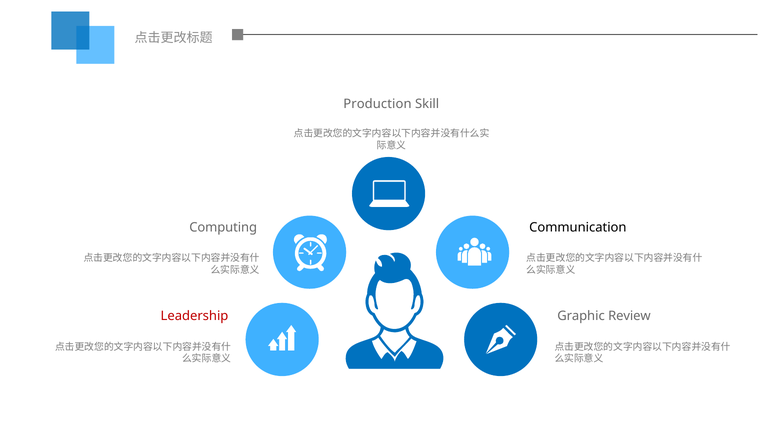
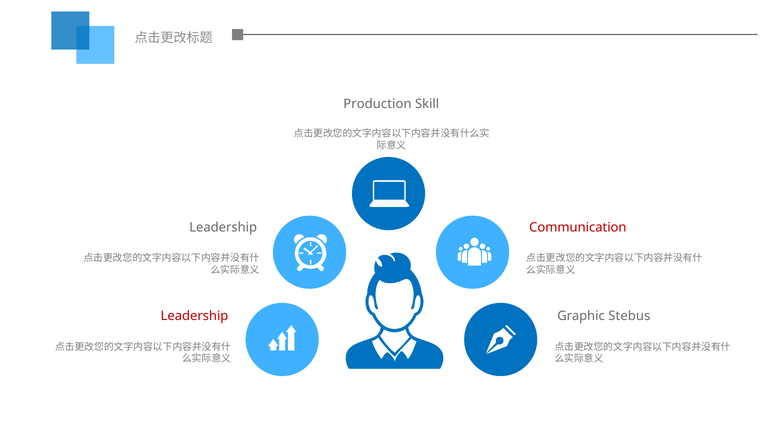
Computing at (223, 227): Computing -> Leadership
Communication colour: black -> red
Review: Review -> Stebus
